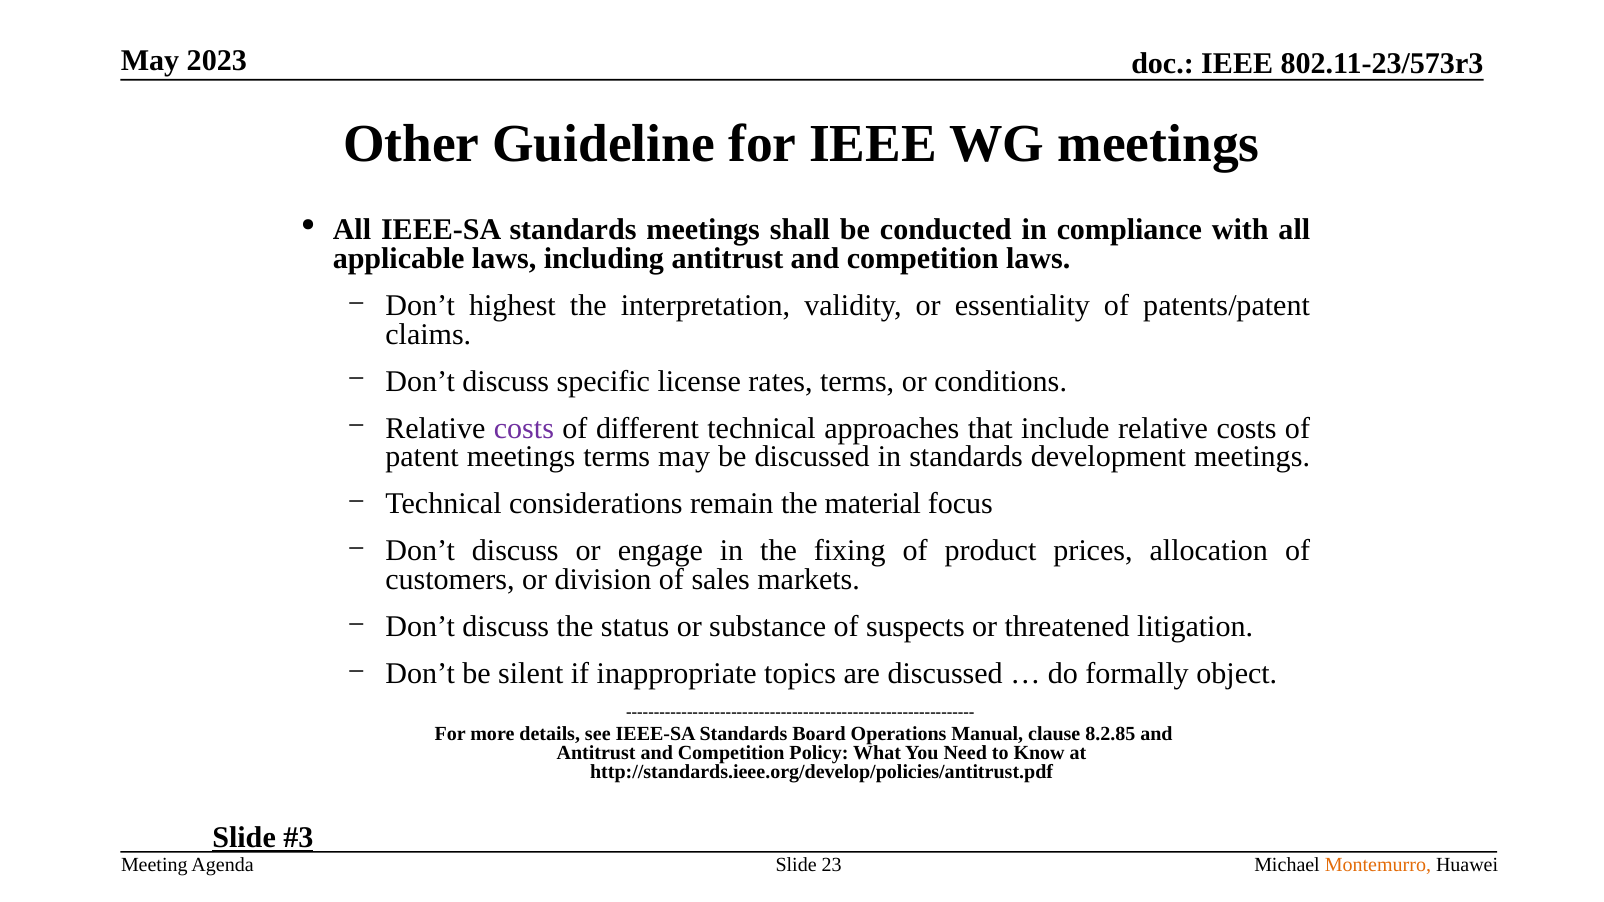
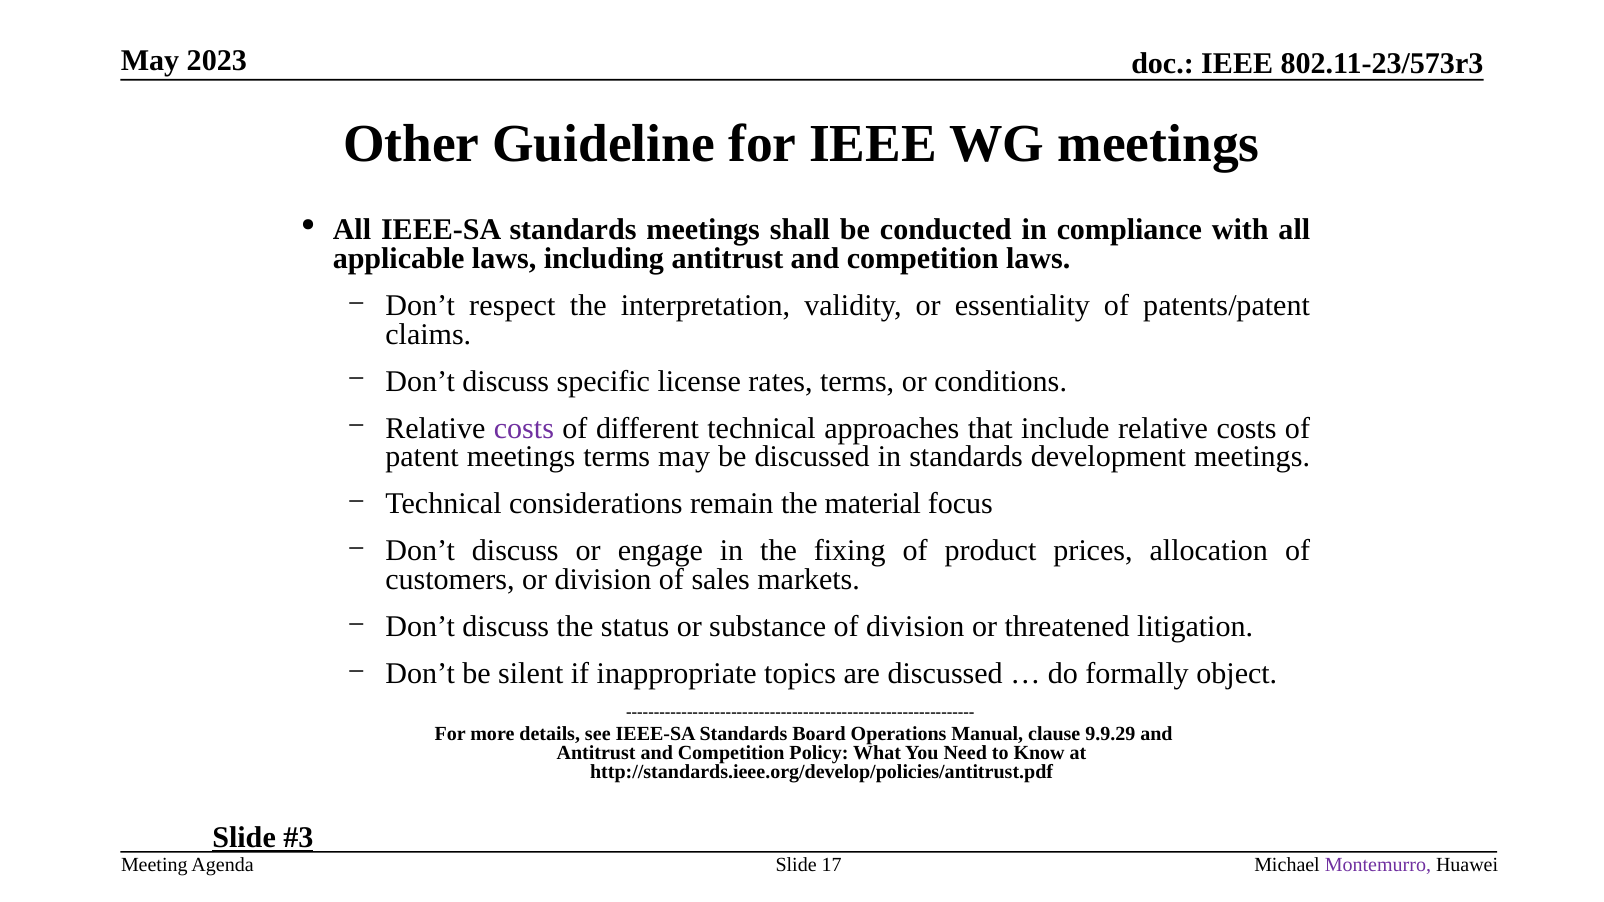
highest: highest -> respect
of suspects: suspects -> division
8.2.85: 8.2.85 -> 9.9.29
23: 23 -> 17
Montemurro colour: orange -> purple
